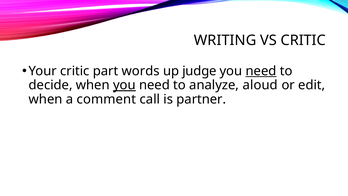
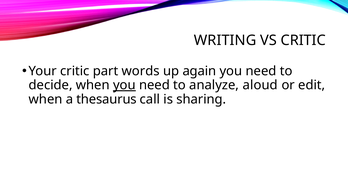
judge: judge -> again
need at (261, 71) underline: present -> none
comment: comment -> thesaurus
partner: partner -> sharing
